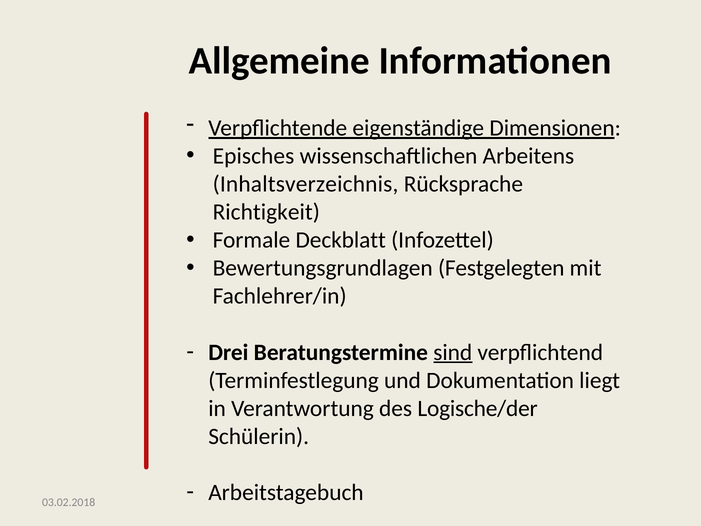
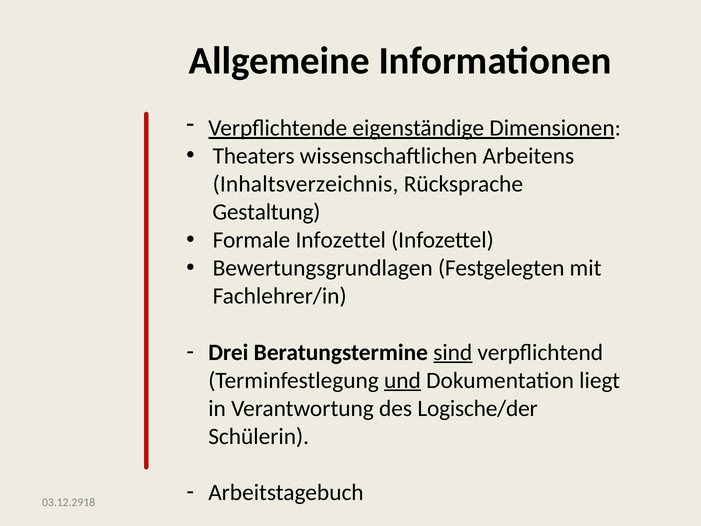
Episches: Episches -> Theaters
Richtigkeit: Richtigkeit -> Gestaltung
Formale Deckblatt: Deckblatt -> Infozettel
und underline: none -> present
03.02.2018: 03.02.2018 -> 03.12.2918
